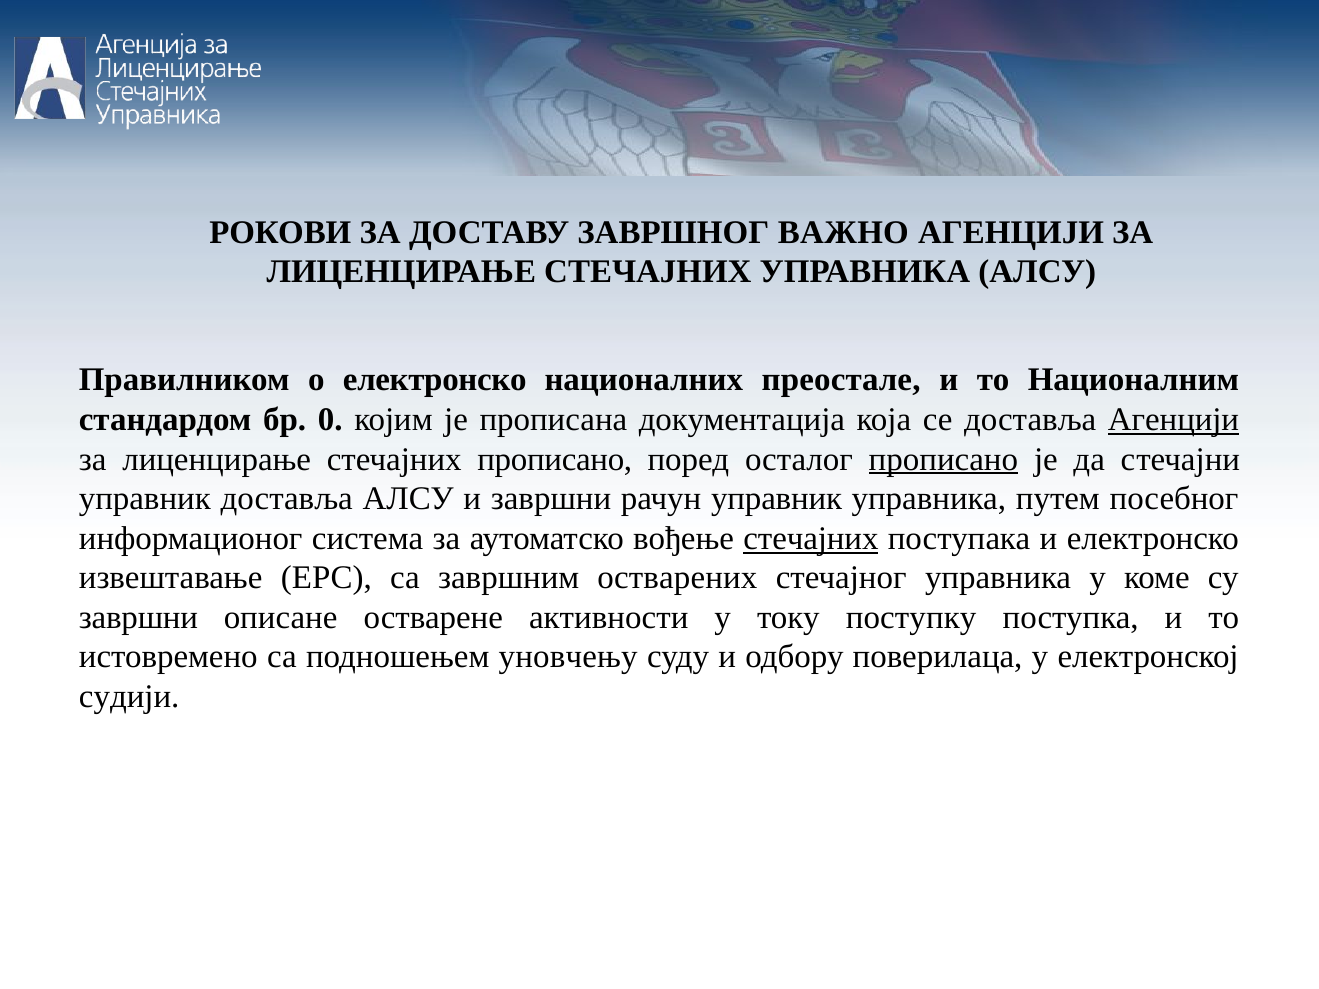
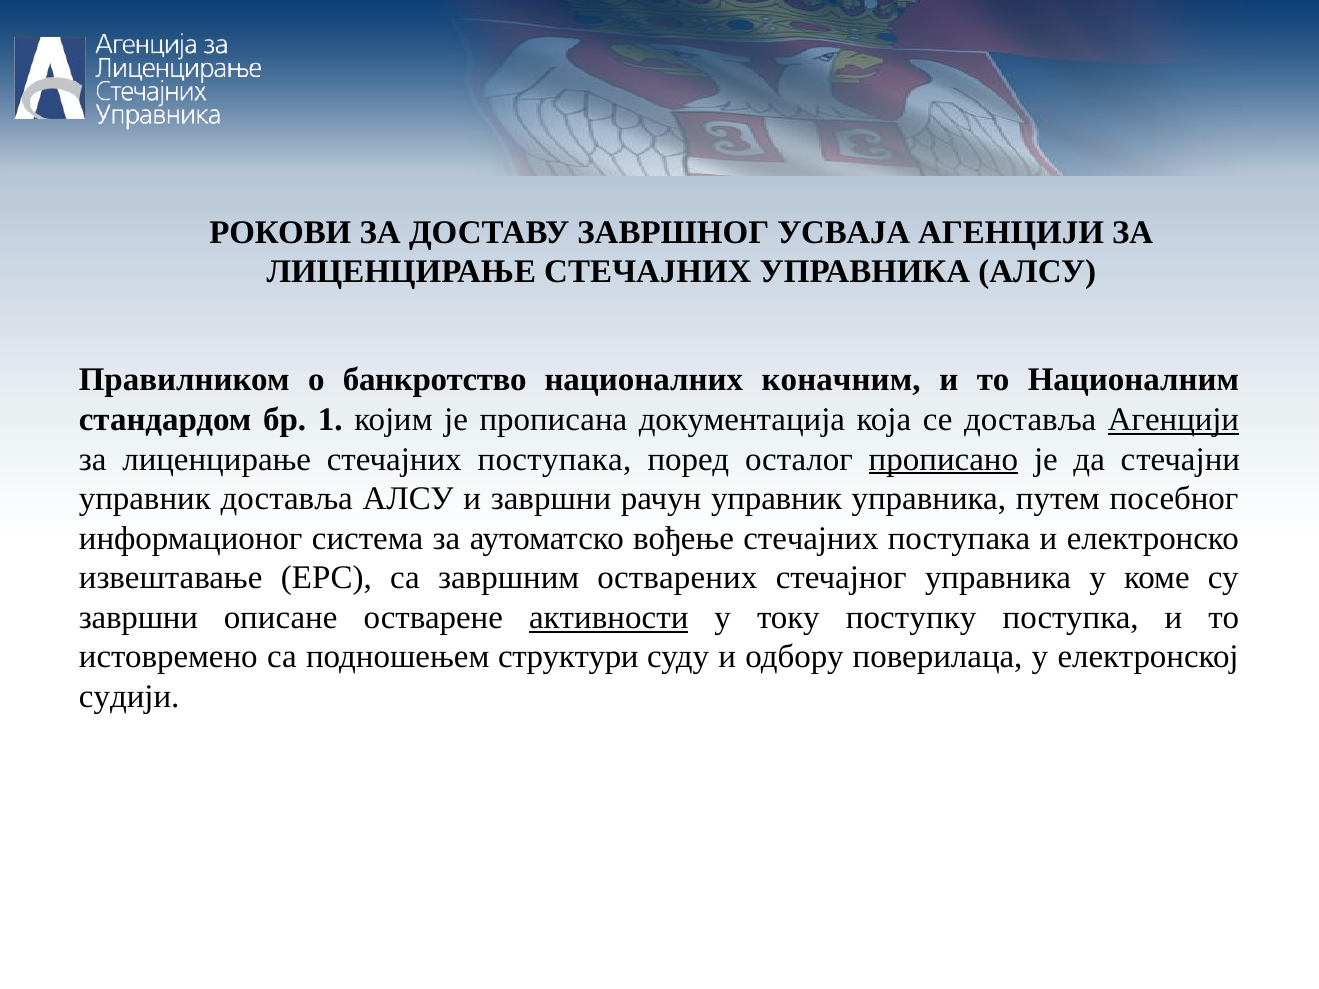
ВАЖНО: ВАЖНО -> УСВАЈА
о електронско: електронско -> банкротство
преостале: преостале -> коначним
0: 0 -> 1
лиценцирање стечајних прописано: прописано -> поступака
стечајних at (811, 538) underline: present -> none
активности underline: none -> present
уновчењу: уновчењу -> структури
